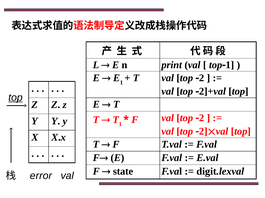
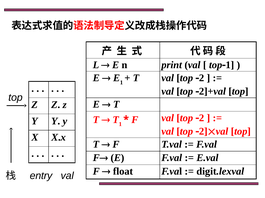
top at (15, 98) underline: present -> none
state: state -> float
error: error -> entry
